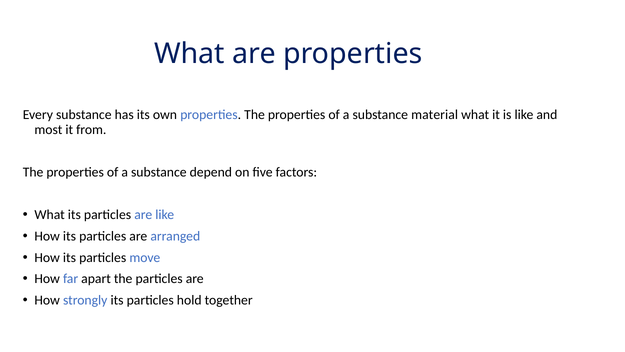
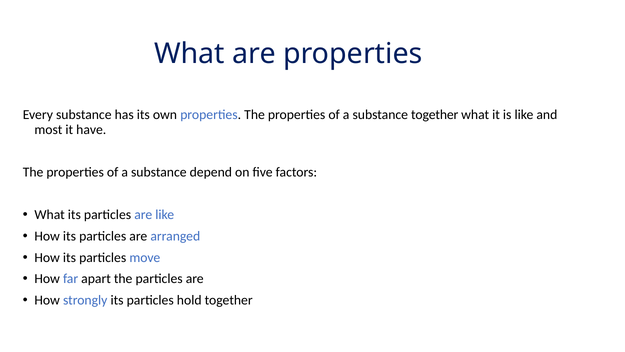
substance material: material -> together
from: from -> have
